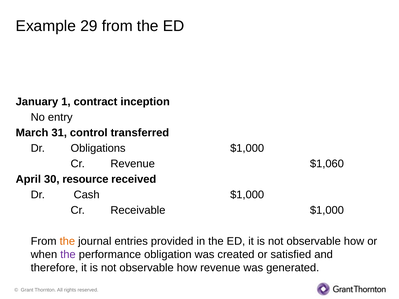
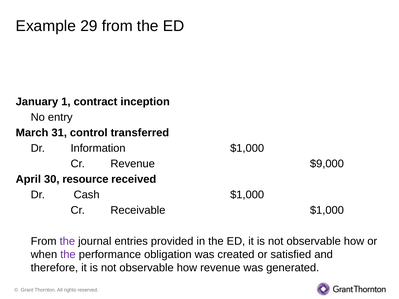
Obligations: Obligations -> Information
$1,060: $1,060 -> $9,000
the at (67, 241) colour: orange -> purple
